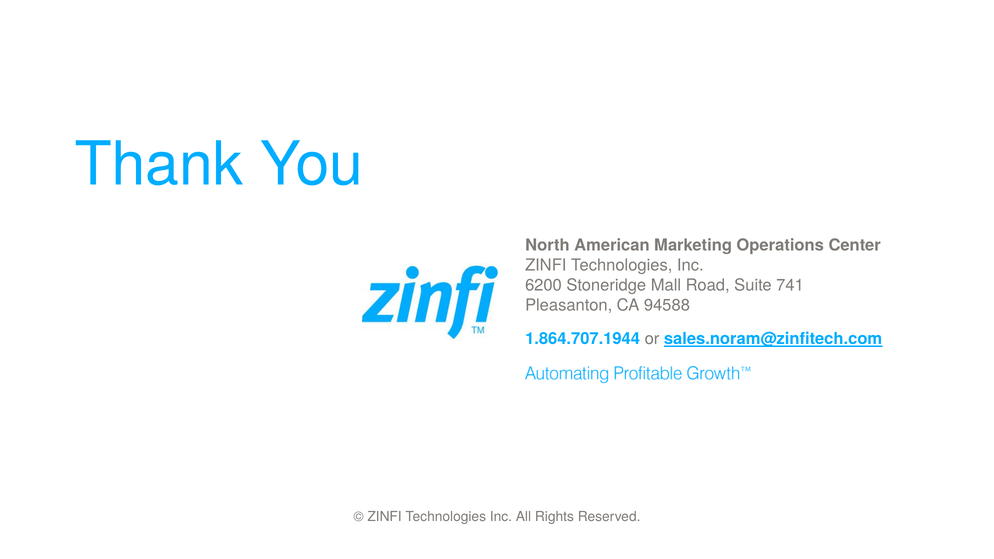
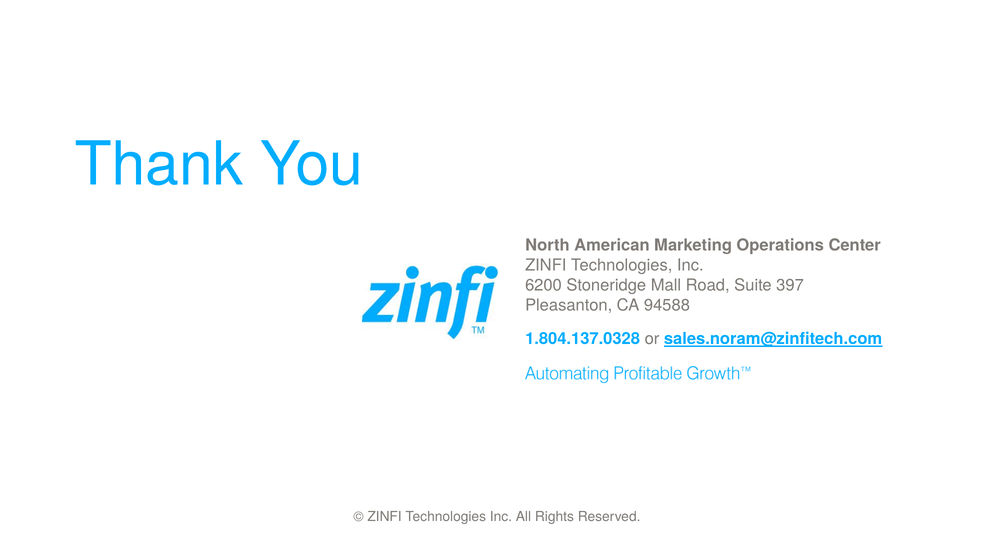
741: 741 -> 397
1.864.707.1944: 1.864.707.1944 -> 1.804.137.0328
